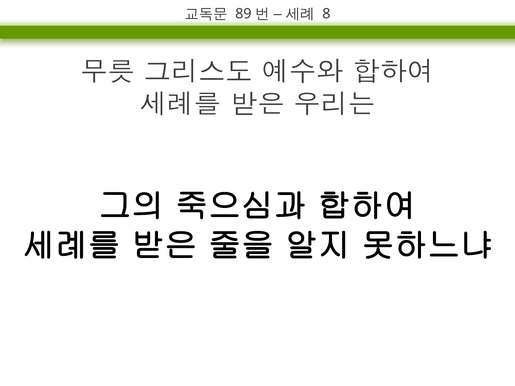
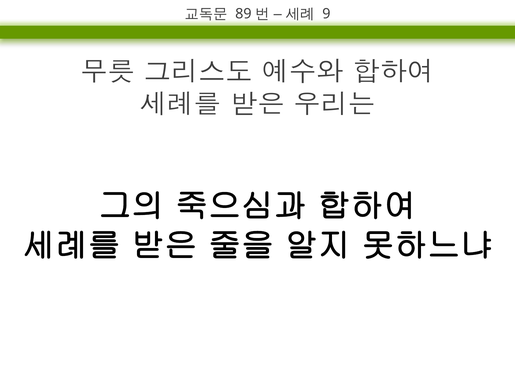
8: 8 -> 9
